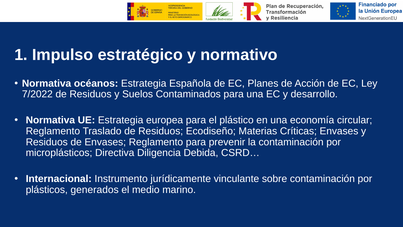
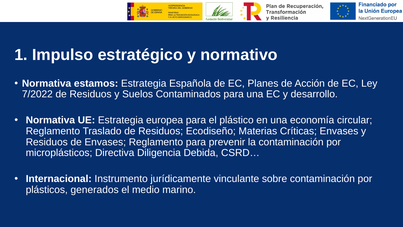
océanos: océanos -> estamos
